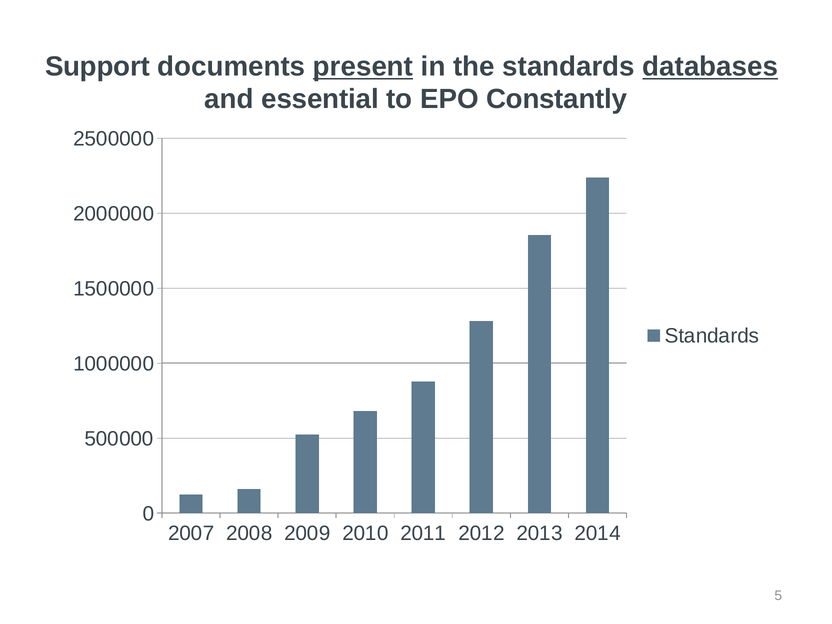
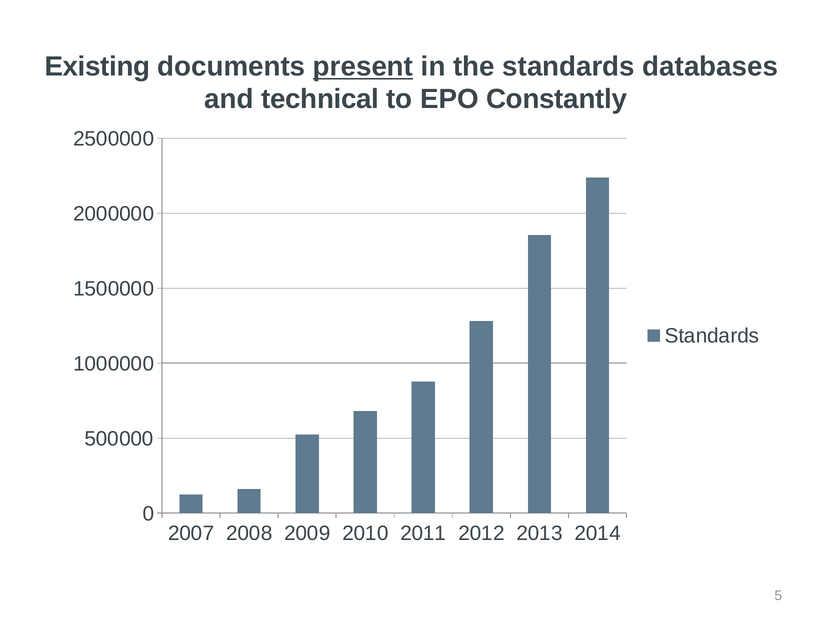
Support: Support -> Existing
databases underline: present -> none
essential: essential -> technical
